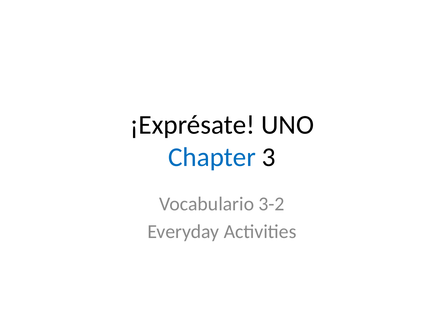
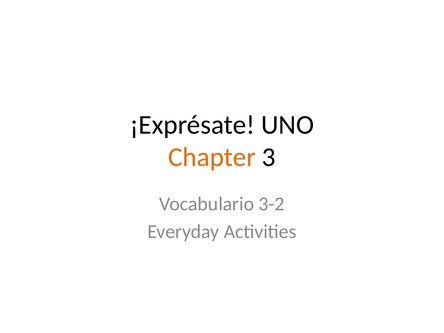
Chapter colour: blue -> orange
